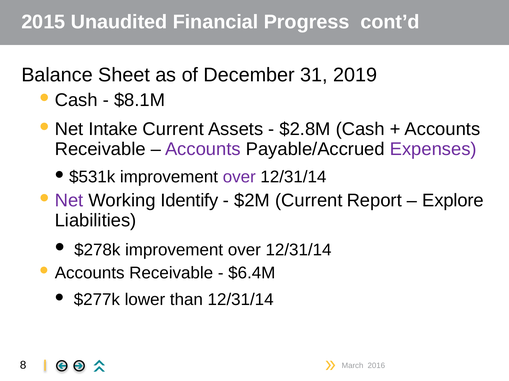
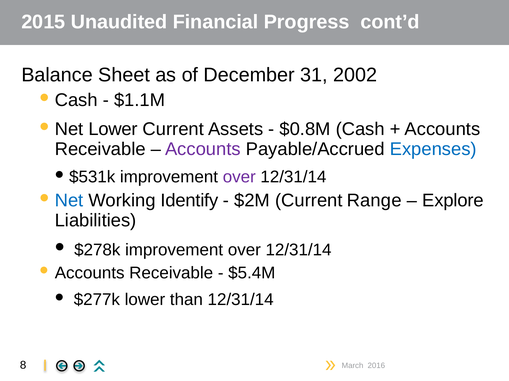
2019: 2019 -> 2002
$8.1M: $8.1M -> $1.1M
Net Intake: Intake -> Lower
$2.8M: $2.8M -> $0.8M
Expenses colour: purple -> blue
Net at (69, 201) colour: purple -> blue
Report: Report -> Range
$6.4M: $6.4M -> $5.4M
